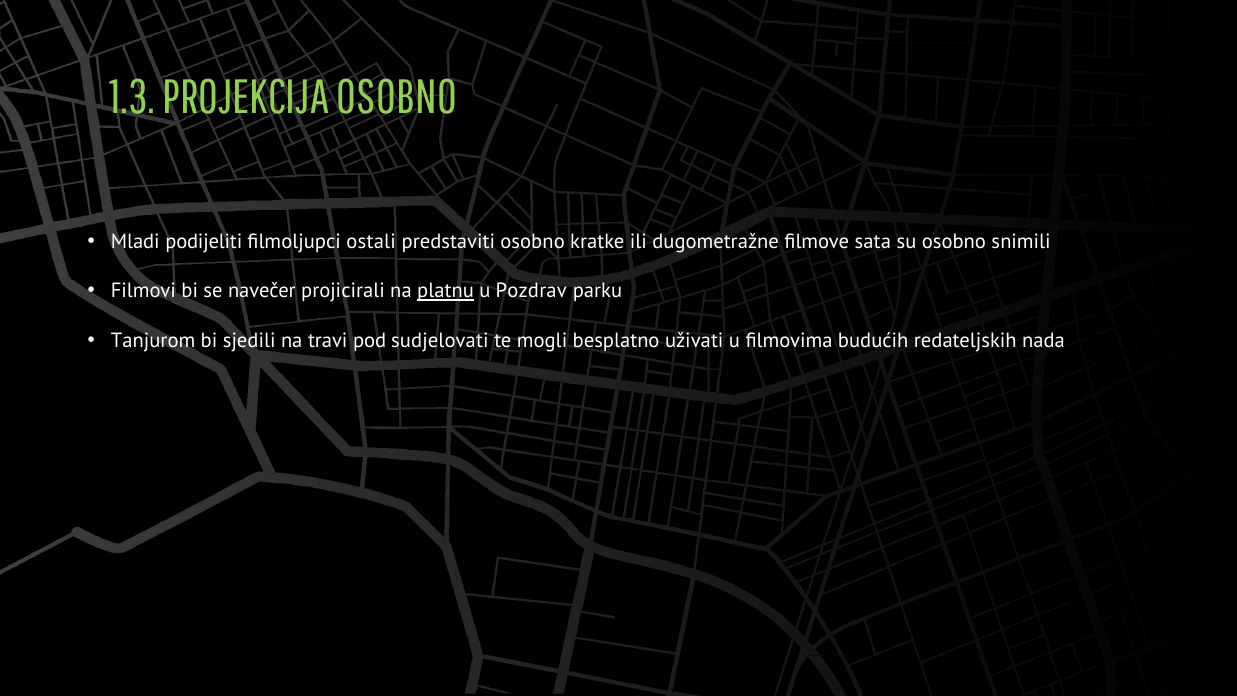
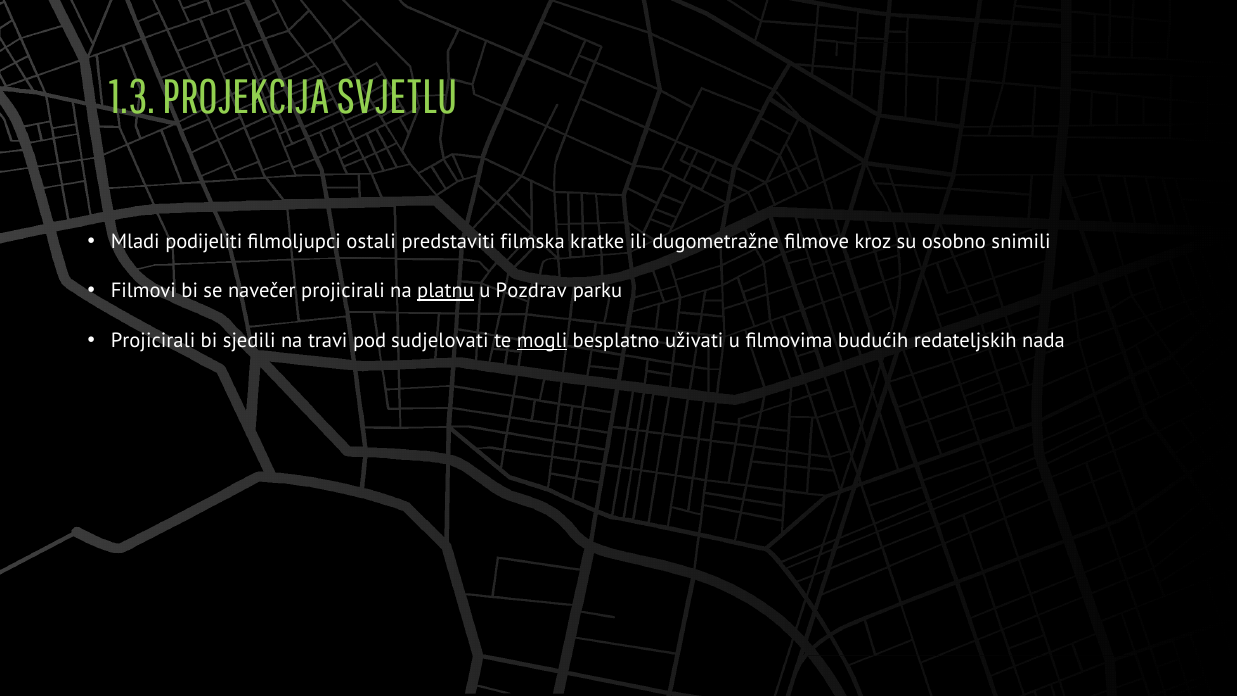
PROJEKCIJA OSOBNO: OSOBNO -> SVJETLU
predstaviti osobno: osobno -> filmska
sata: sata -> kroz
Tanjurom at (153, 340): Tanjurom -> Projicirali
mogli underline: none -> present
